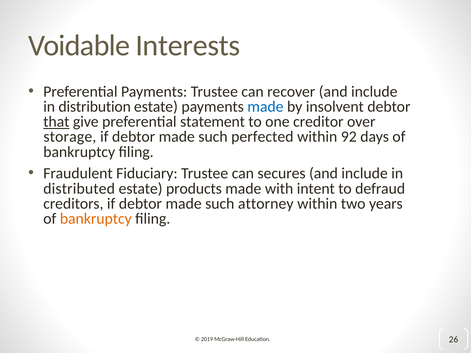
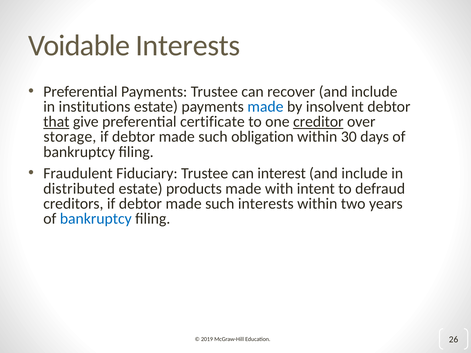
distribution: distribution -> institutions
statement: statement -> certificate
creditor underline: none -> present
perfected: perfected -> obligation
92: 92 -> 30
secures: secures -> interest
such attorney: attorney -> interests
bankruptcy at (96, 219) colour: orange -> blue
